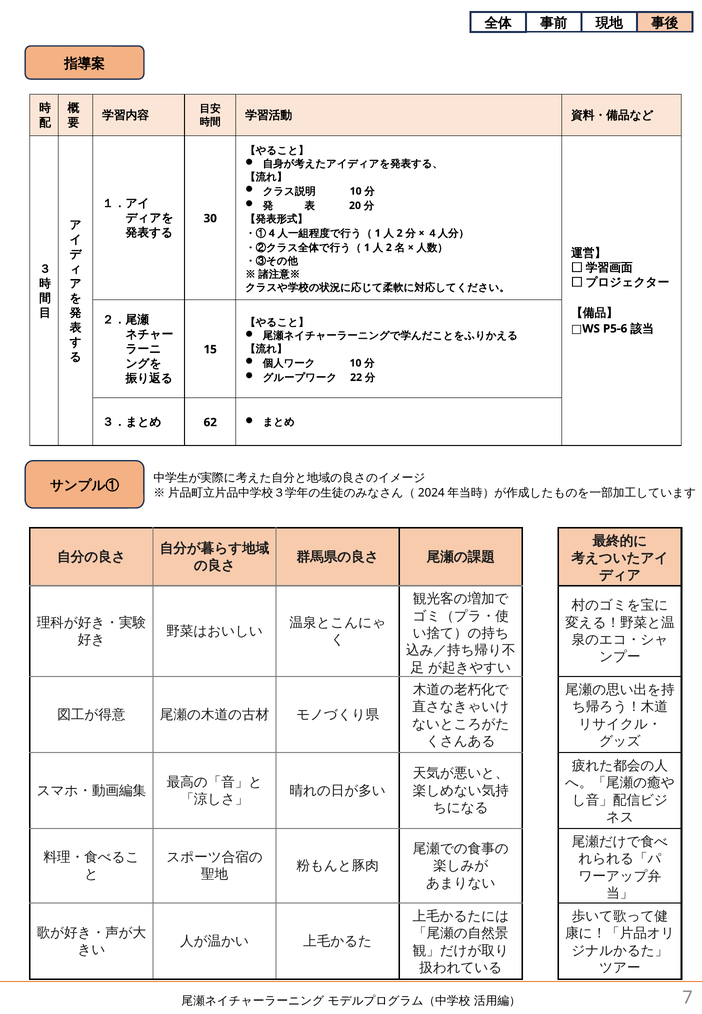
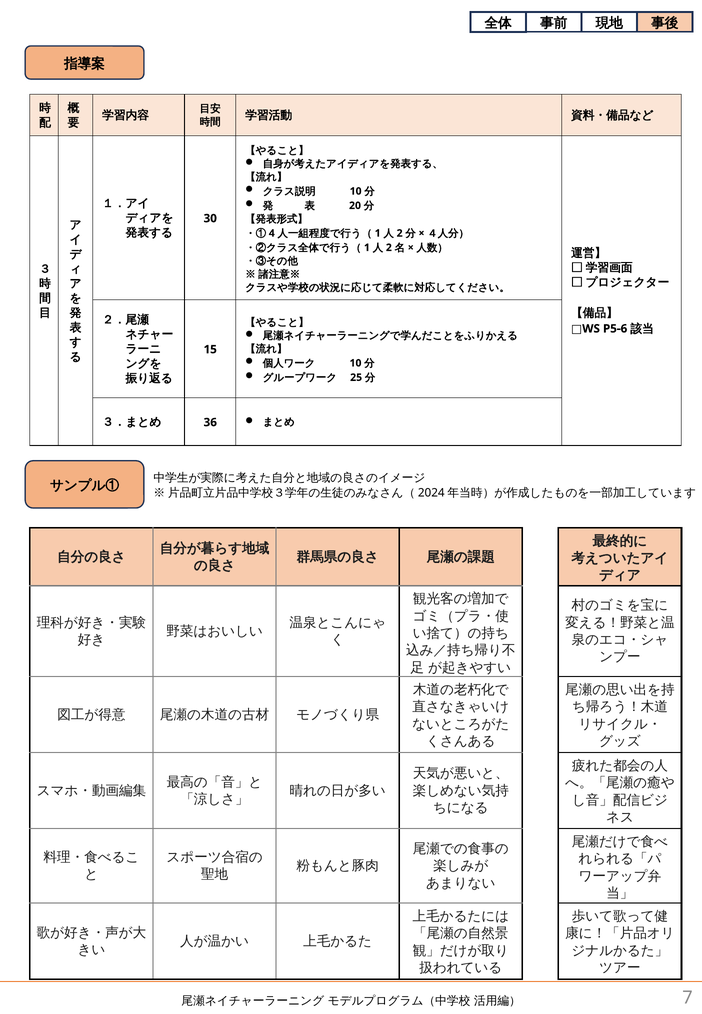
22: 22 -> 25
62: 62 -> 36
